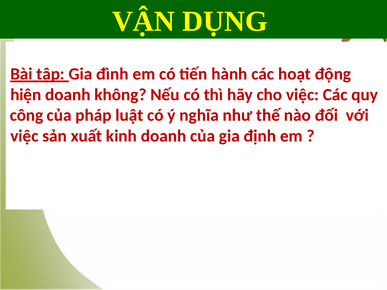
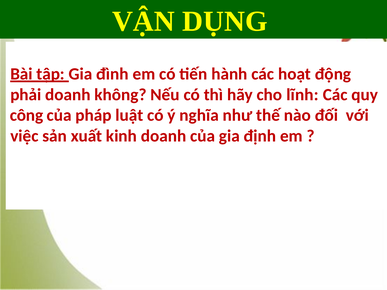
hiện: hiện -> phải
cho việc: việc -> lĩnh
